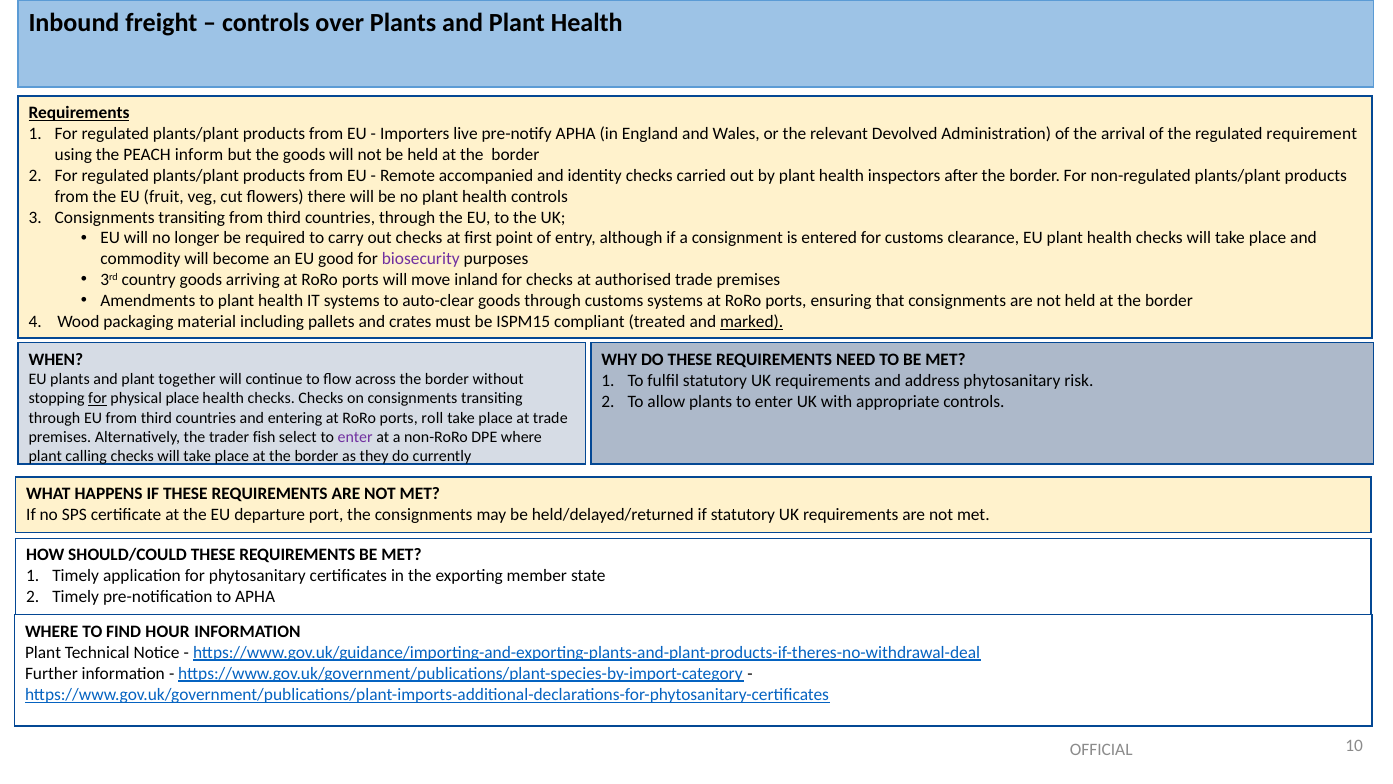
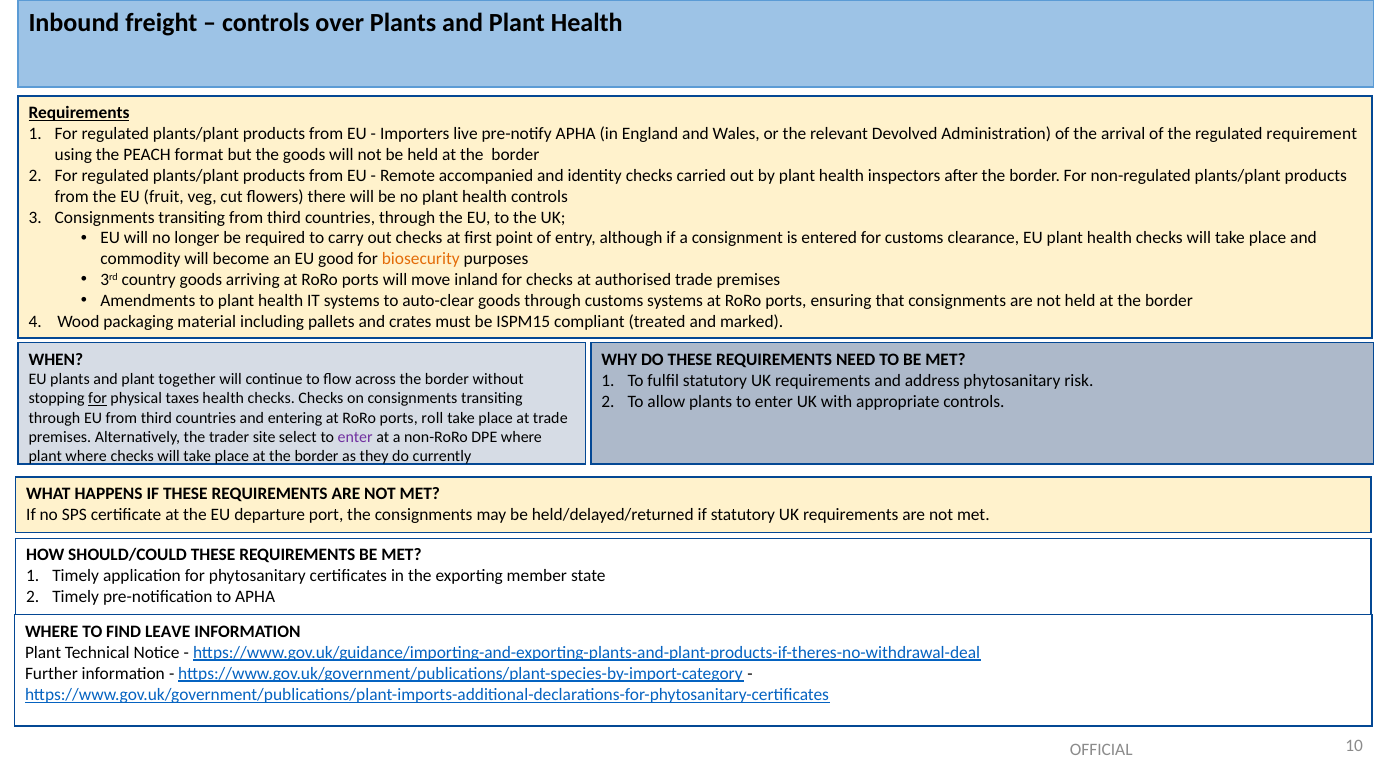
inform: inform -> format
biosecurity colour: purple -> orange
marked underline: present -> none
physical place: place -> taxes
fish: fish -> site
plant calling: calling -> where
HOUR: HOUR -> LEAVE
